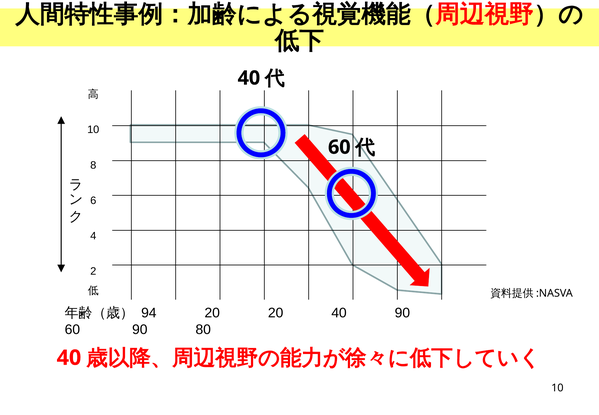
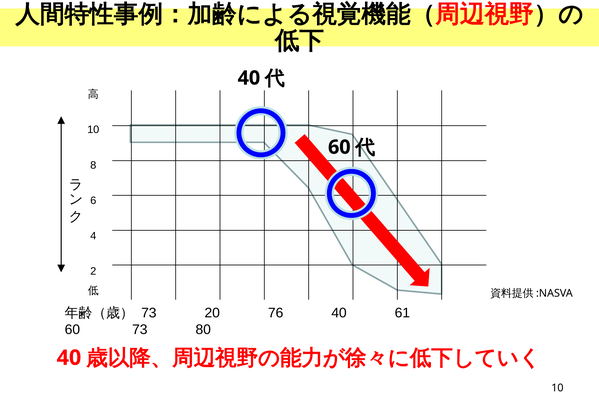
94 at (149, 313): 94 -> 73
20 20: 20 -> 76
40 90: 90 -> 61
60 90: 90 -> 73
